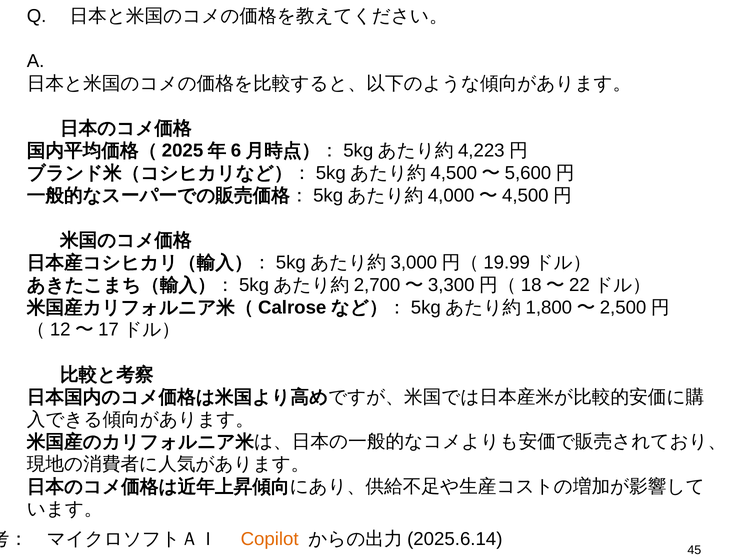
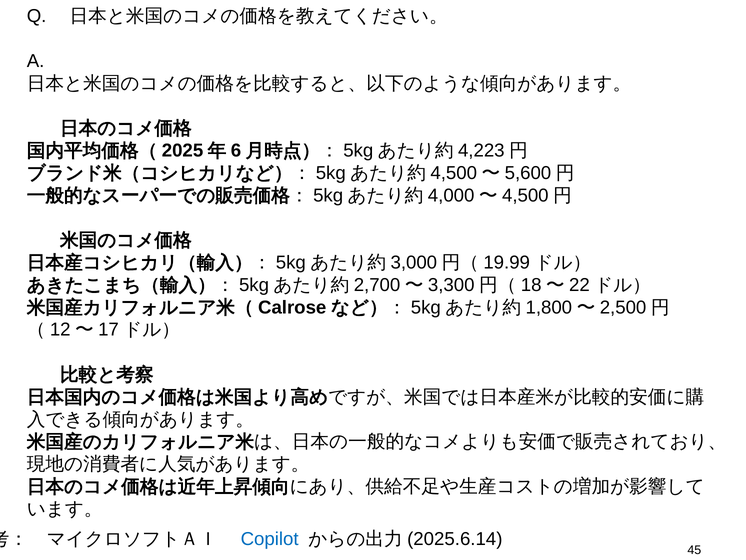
Copilot colour: orange -> blue
